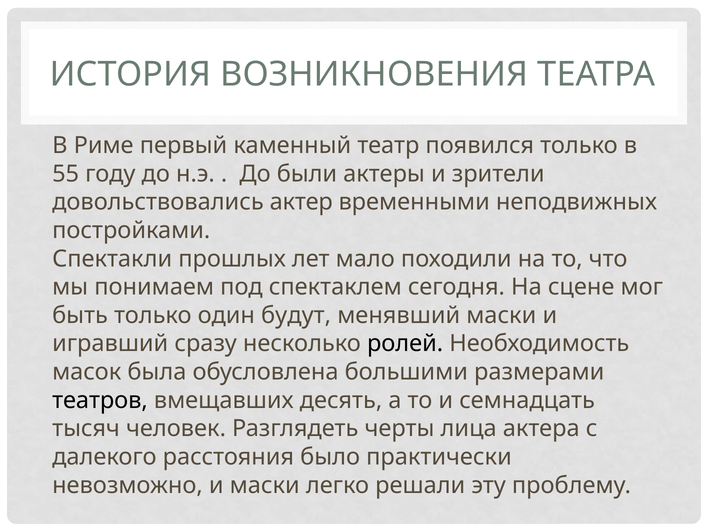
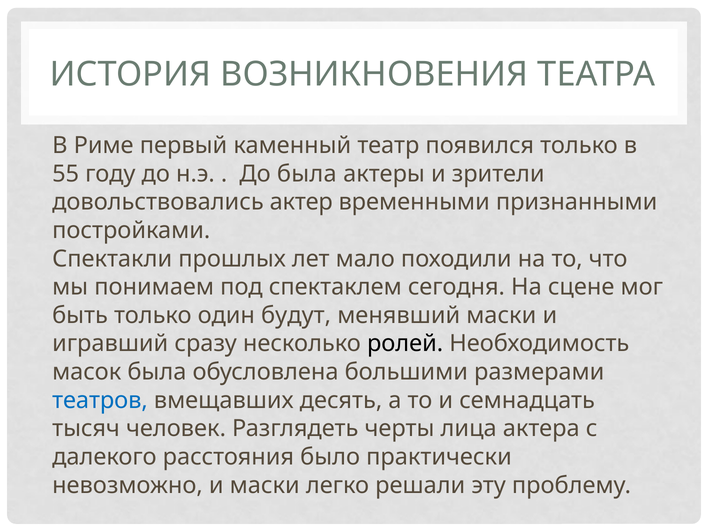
До были: были -> была
неподвижных: неподвижных -> признанными
театров colour: black -> blue
